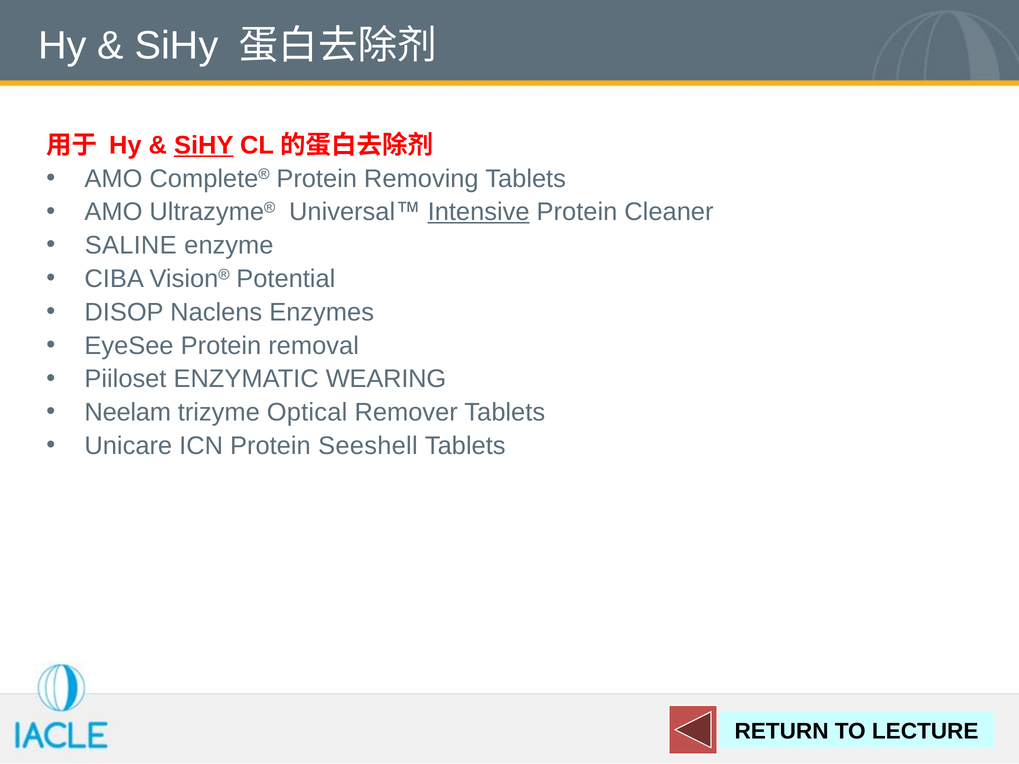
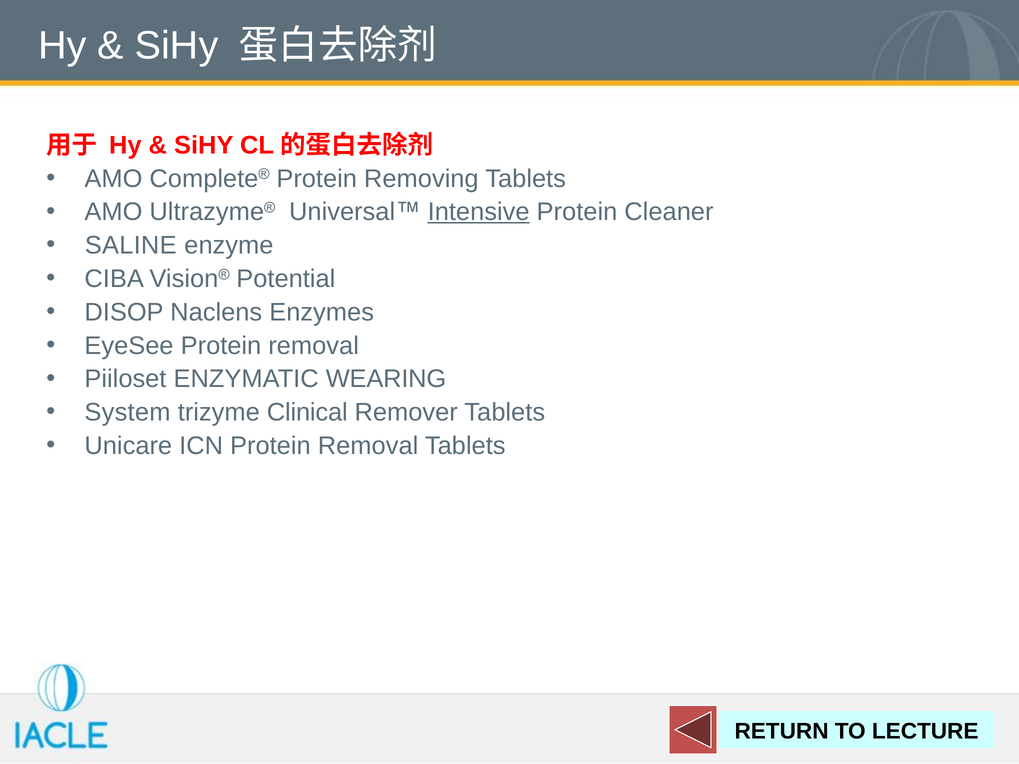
SiHY at (204, 145) underline: present -> none
Neelam: Neelam -> System
Optical: Optical -> Clinical
ICN Protein Seeshell: Seeshell -> Removal
